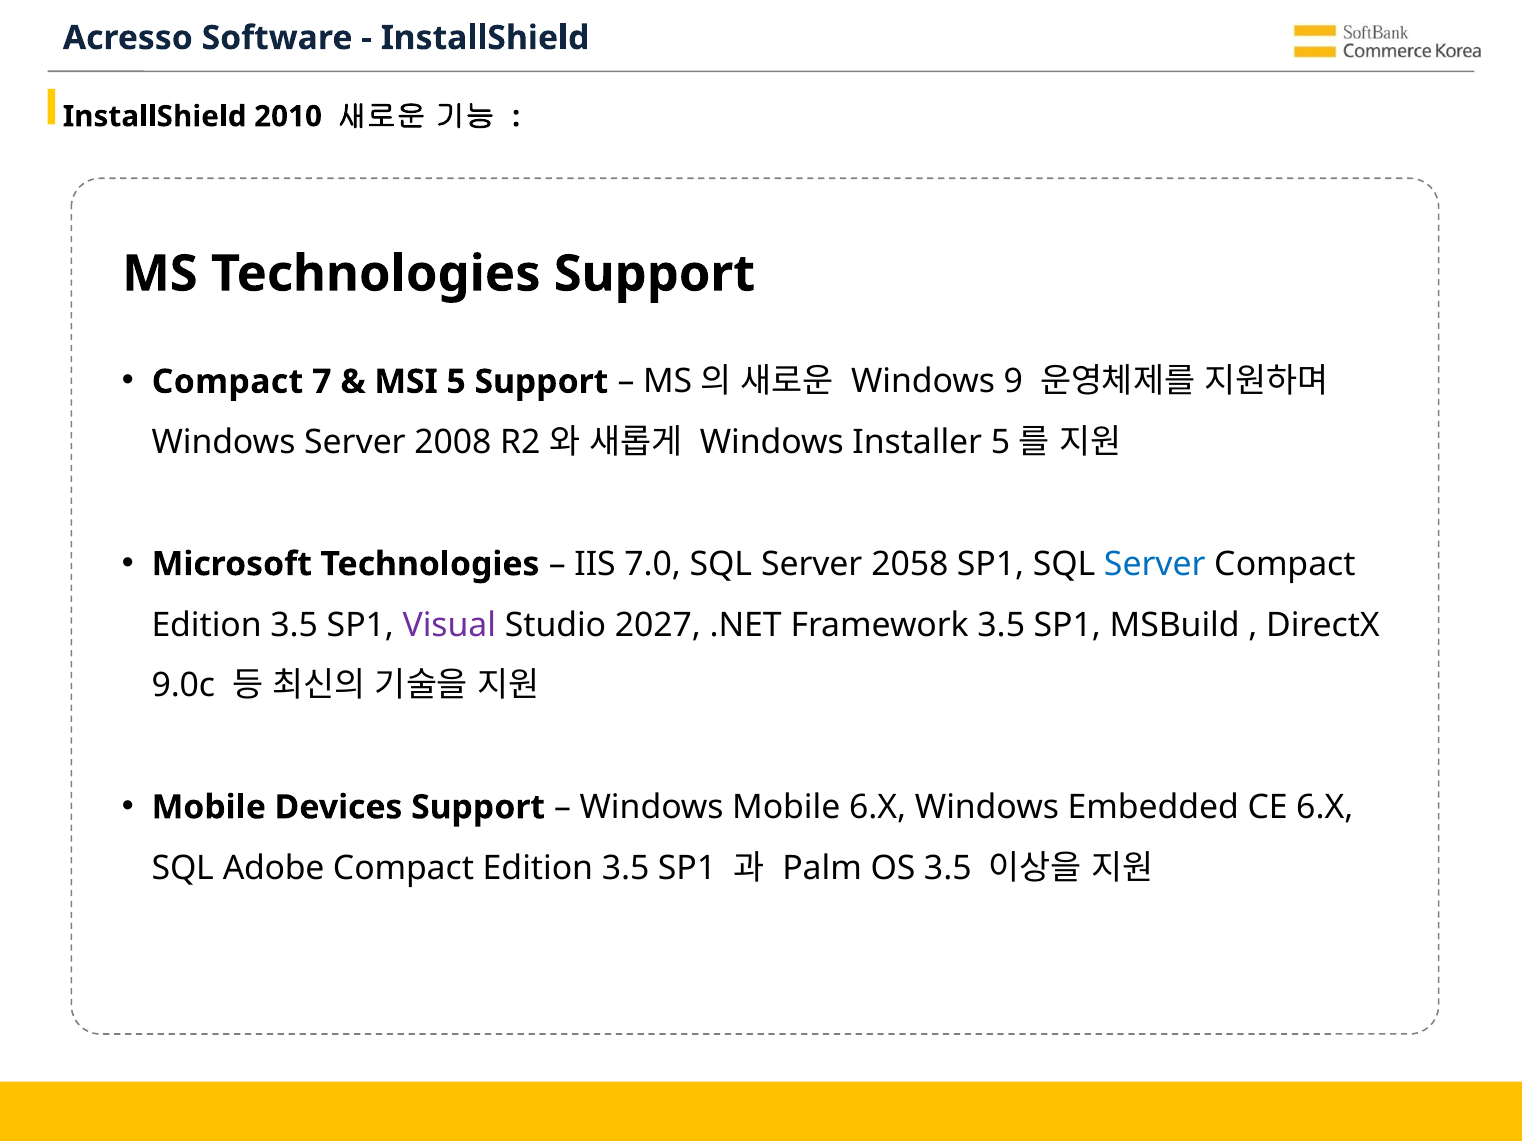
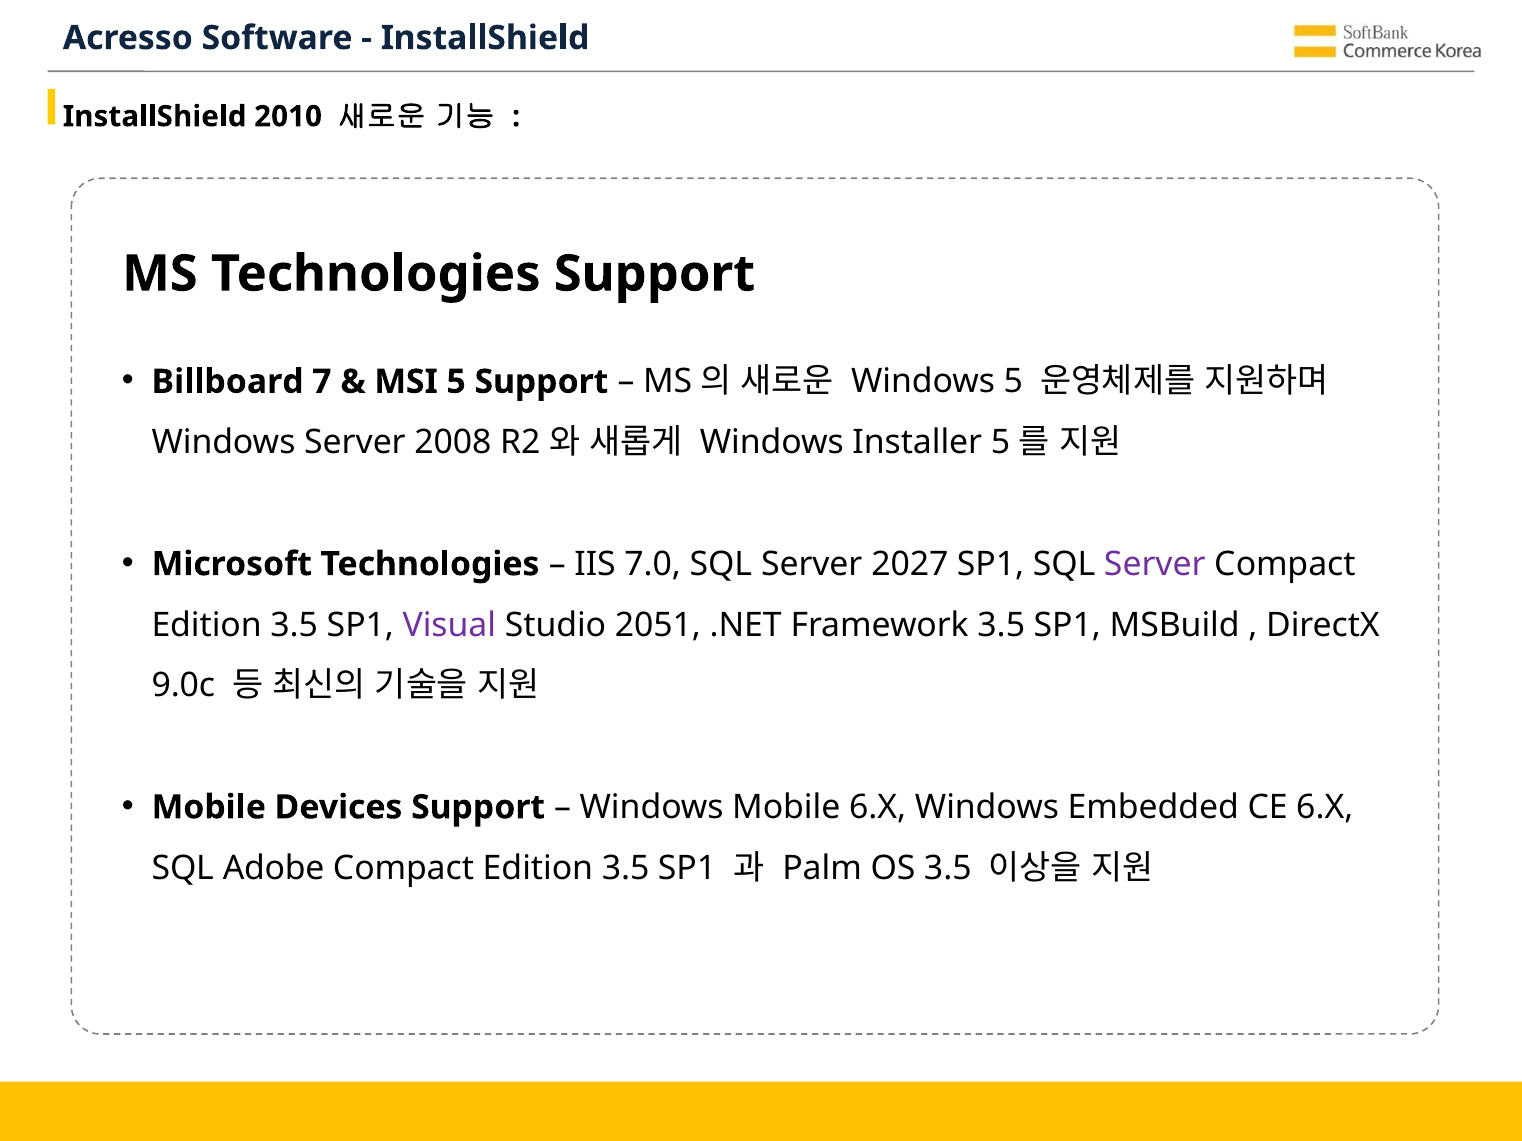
Compact at (227, 382): Compact -> Billboard
Windows 9: 9 -> 5
2058: 2058 -> 2027
Server at (1155, 564) colour: blue -> purple
2027: 2027 -> 2051
